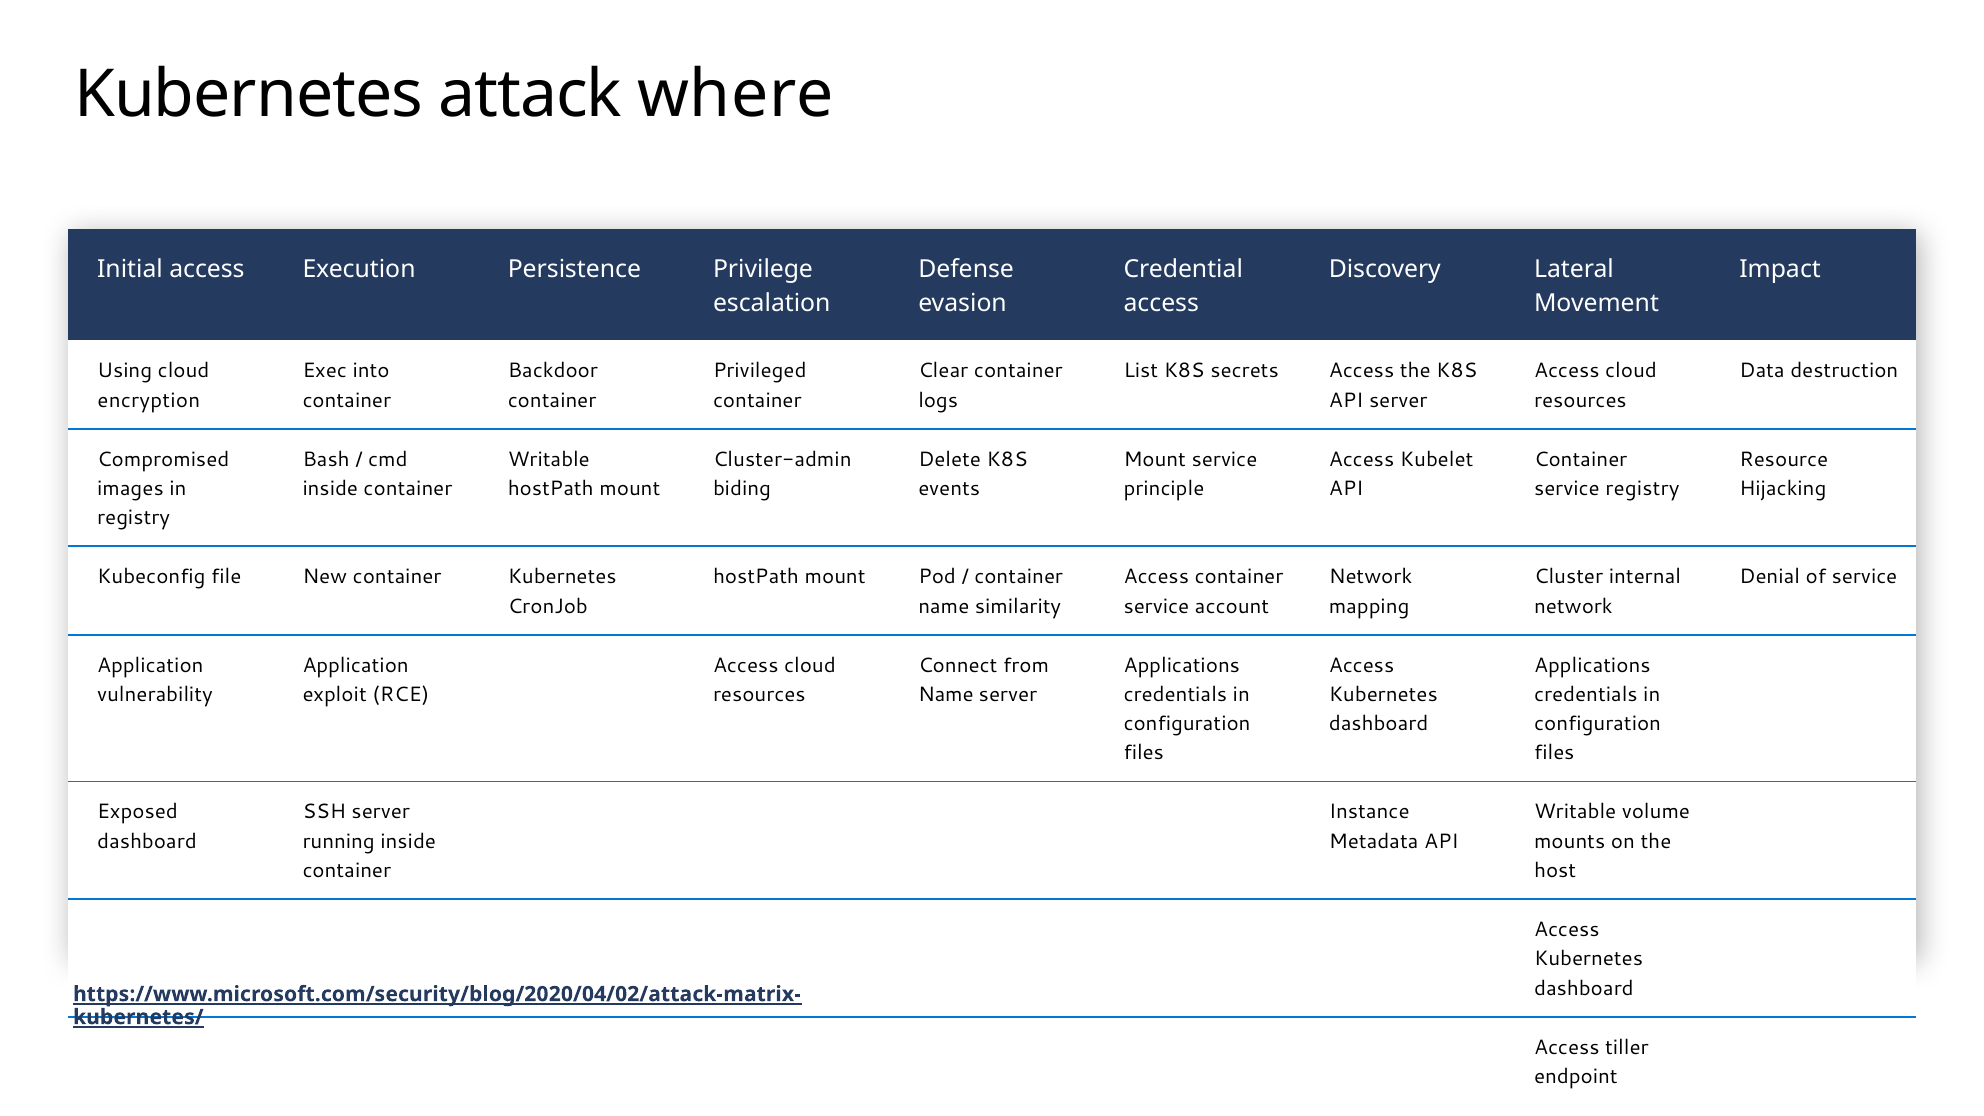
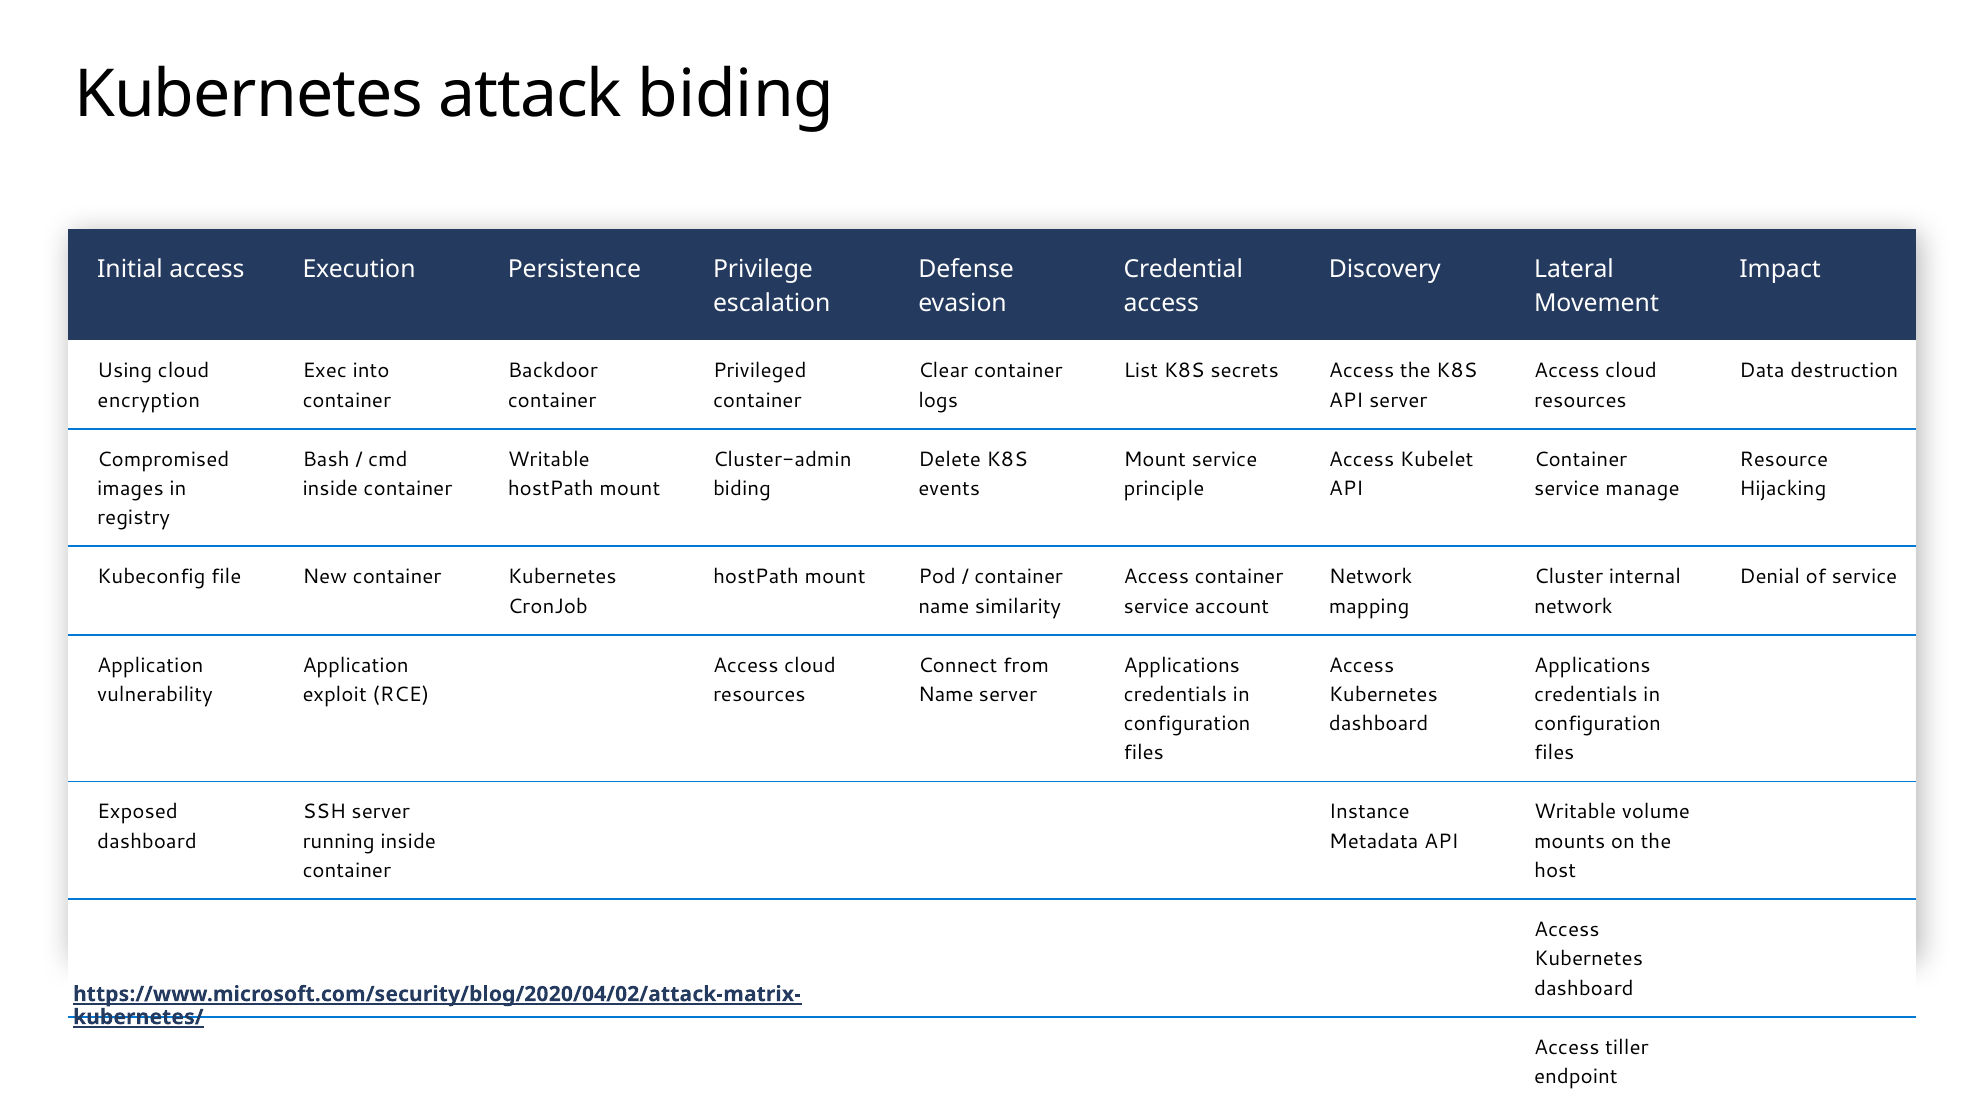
attack where: where -> biding
service registry: registry -> manage
